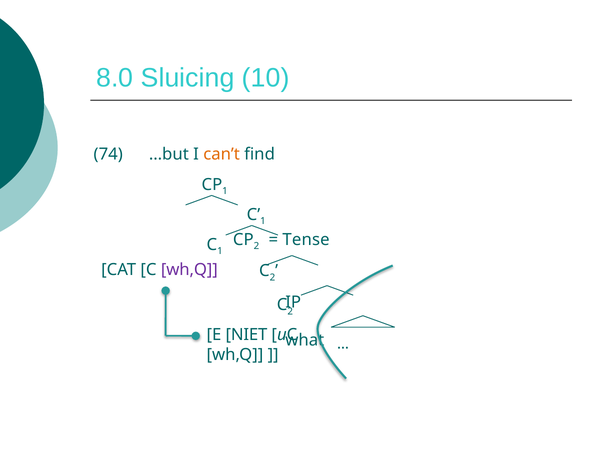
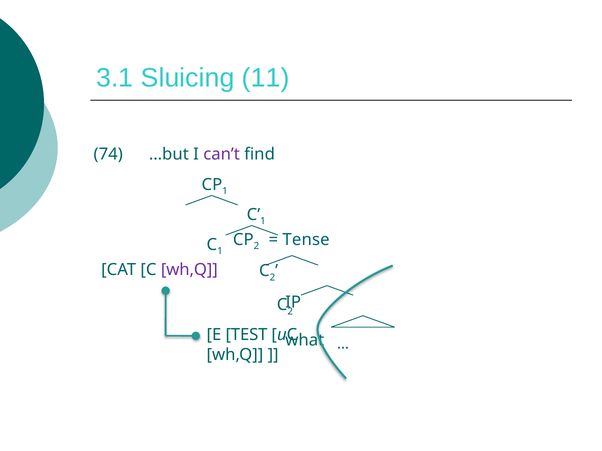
8.0: 8.0 -> 3.1
10: 10 -> 11
can’t colour: orange -> purple
NIET: NIET -> TEST
